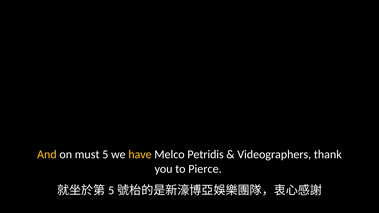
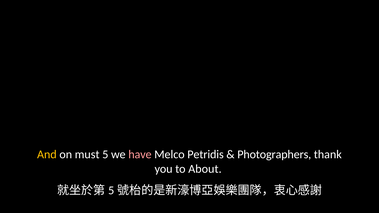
have colour: yellow -> pink
Videographers: Videographers -> Photographers
Pierce: Pierce -> About
